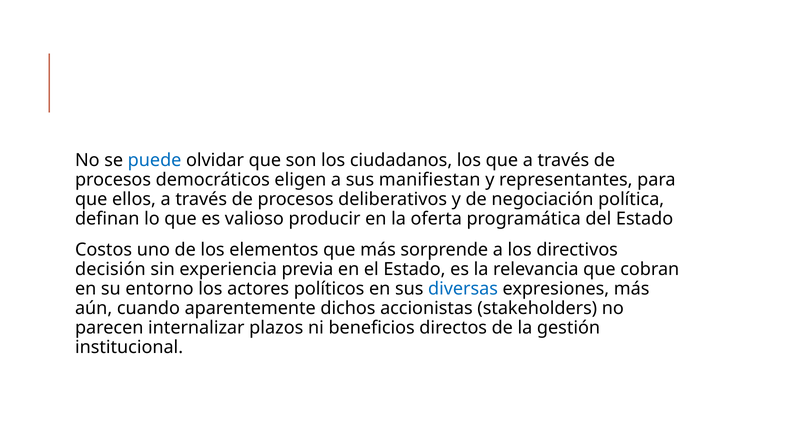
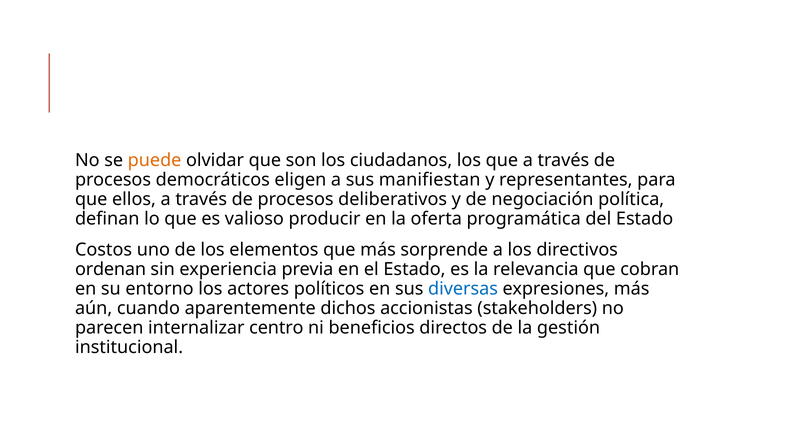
puede colour: blue -> orange
decisión: decisión -> ordenan
plazos: plazos -> centro
